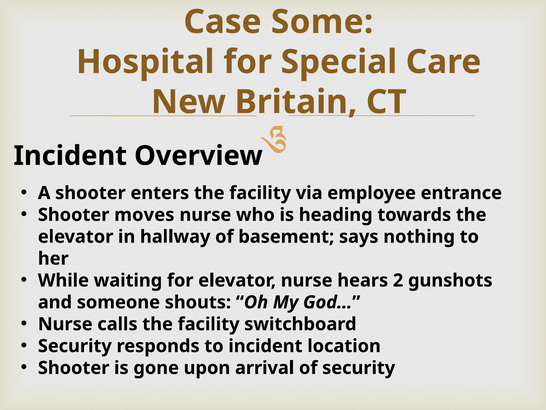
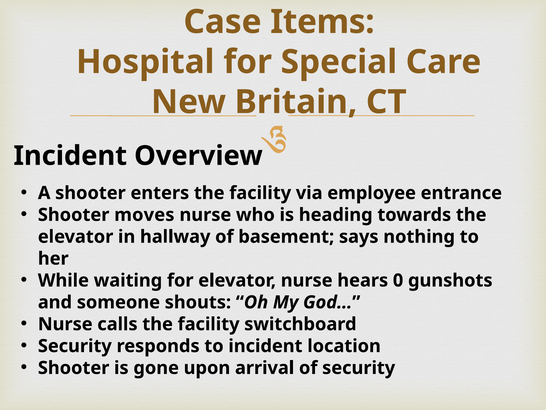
Some: Some -> Items
2: 2 -> 0
